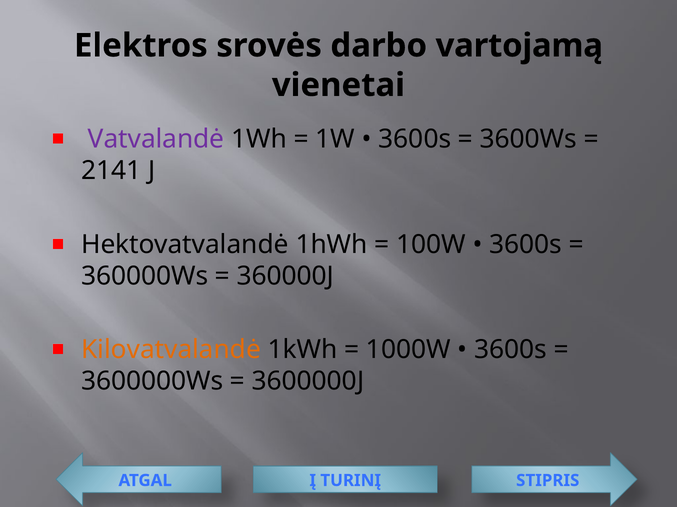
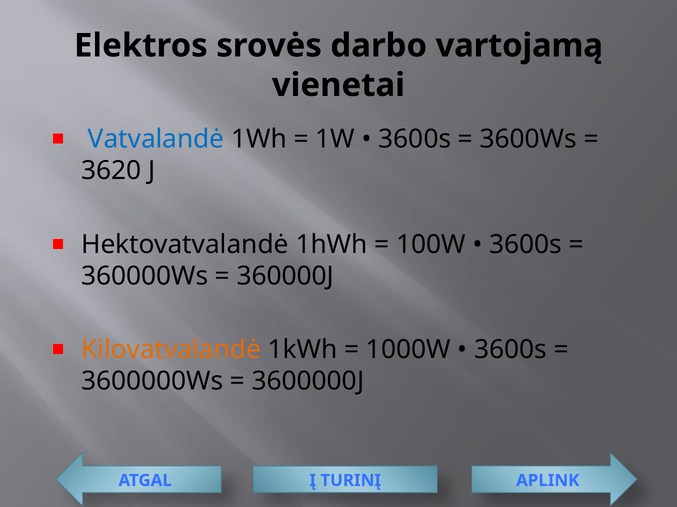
Vatvalandė colour: purple -> blue
2141: 2141 -> 3620
STIPRIS: STIPRIS -> APLINK
